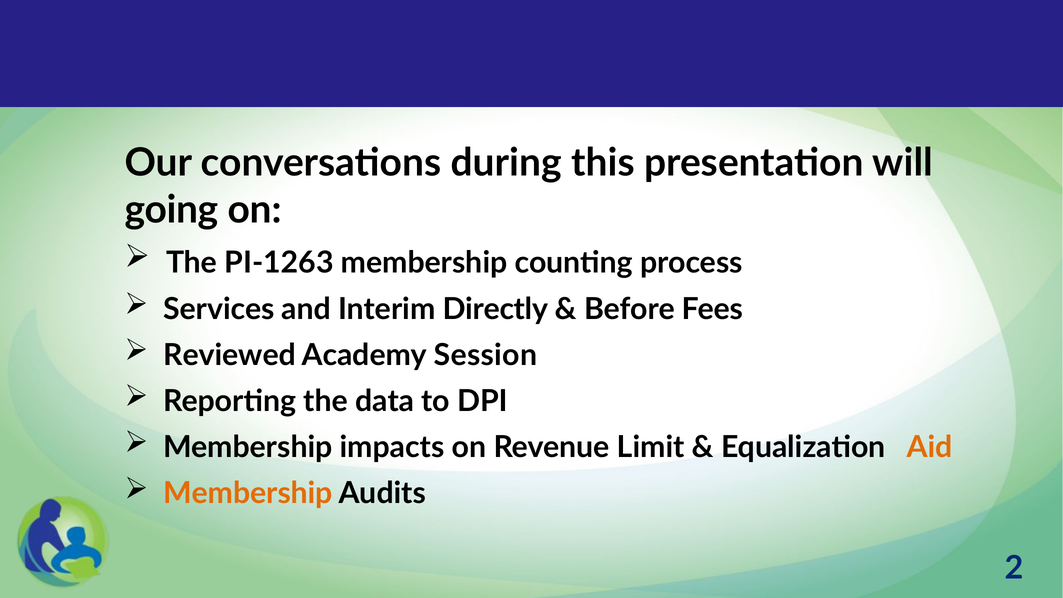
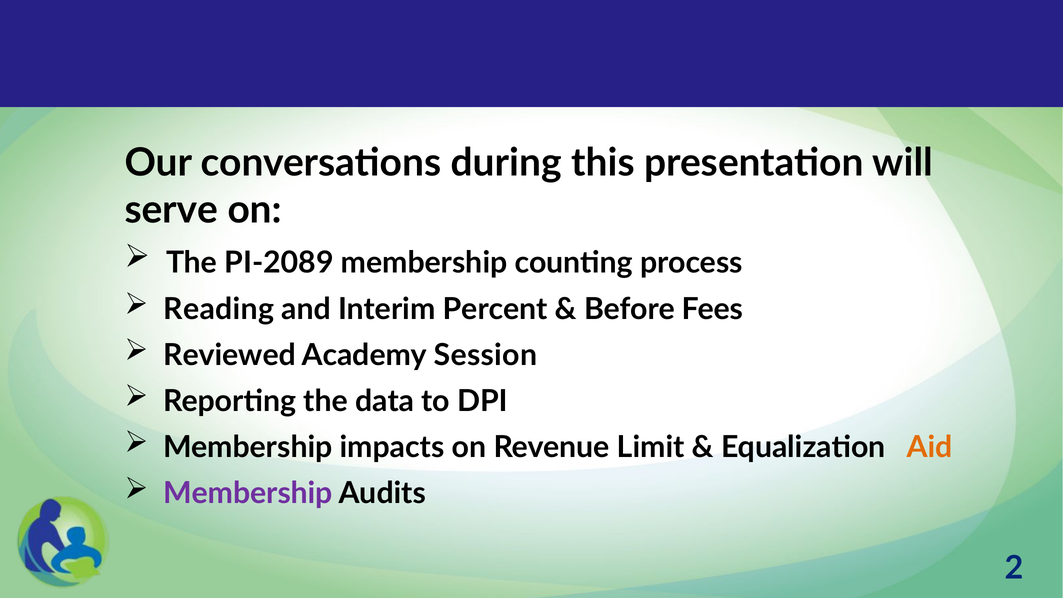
going: going -> serve
PI-1263: PI-1263 -> PI-2089
Services: Services -> Reading
Directly: Directly -> Percent
Membership at (248, 494) colour: orange -> purple
